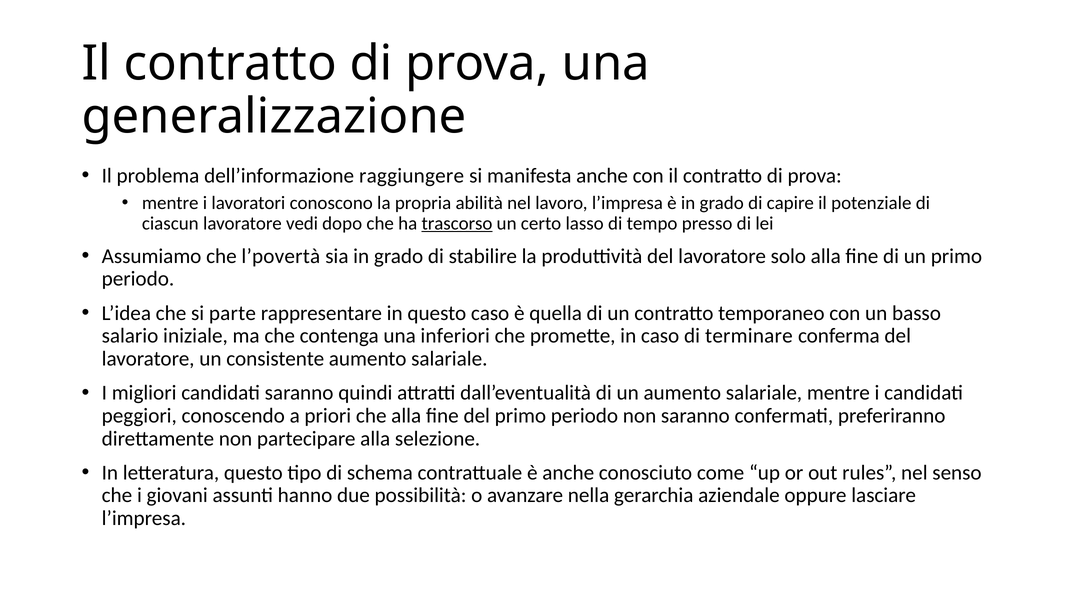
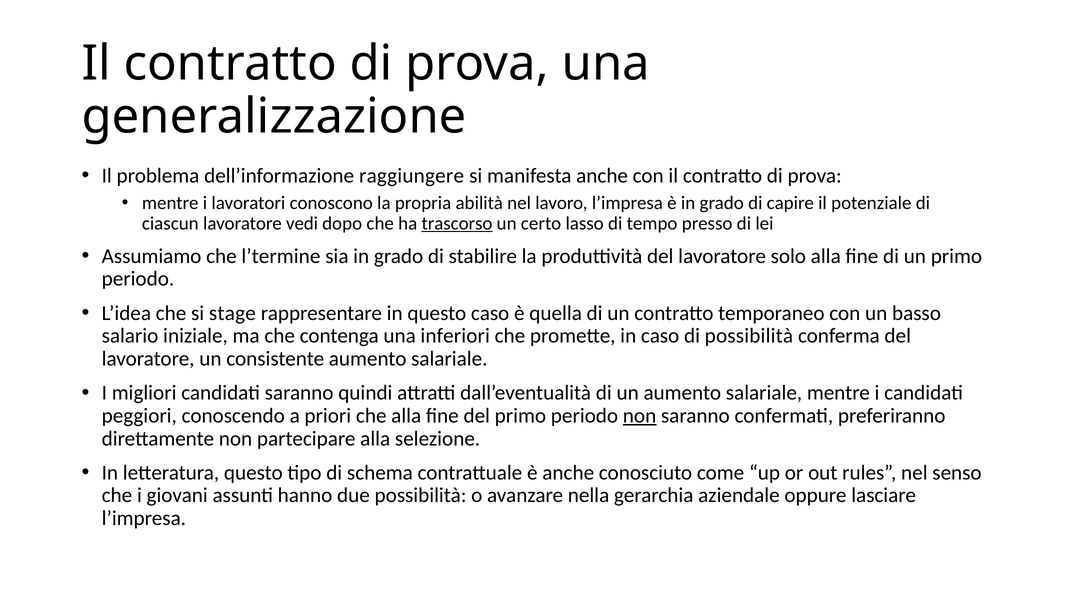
l’povertà: l’povertà -> l’termine
parte: parte -> stage
di terminare: terminare -> possibilità
non at (640, 416) underline: none -> present
